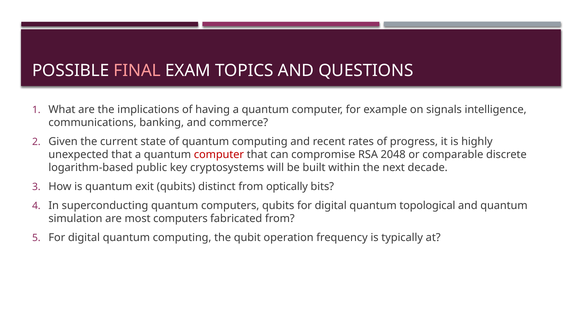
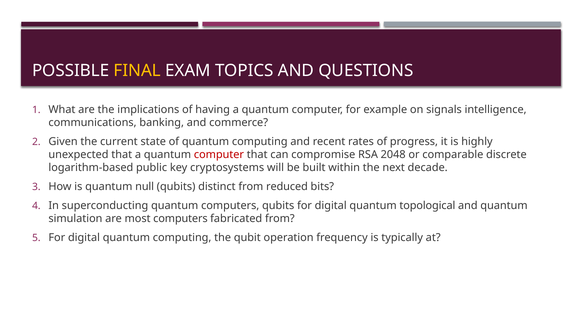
FINAL colour: pink -> yellow
exit: exit -> null
optically: optically -> reduced
